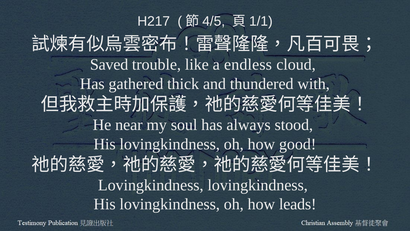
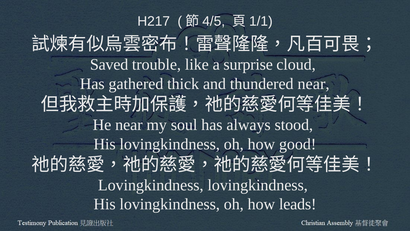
endless: endless -> surprise
thundered with: with -> near
